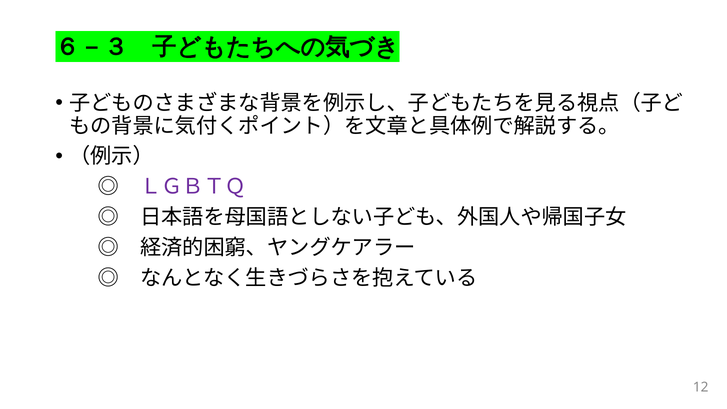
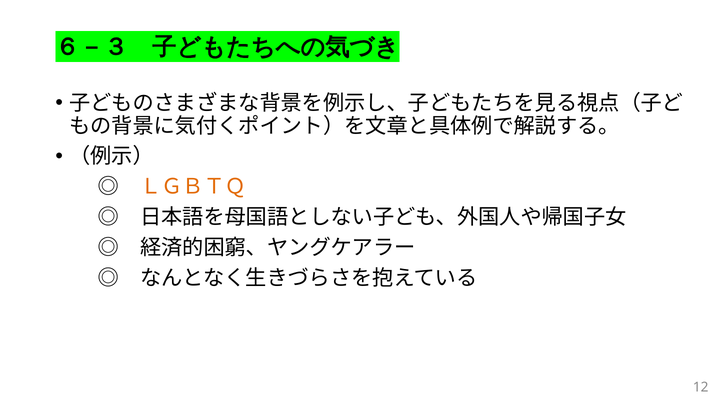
ＬＧＢＴＱ colour: purple -> orange
